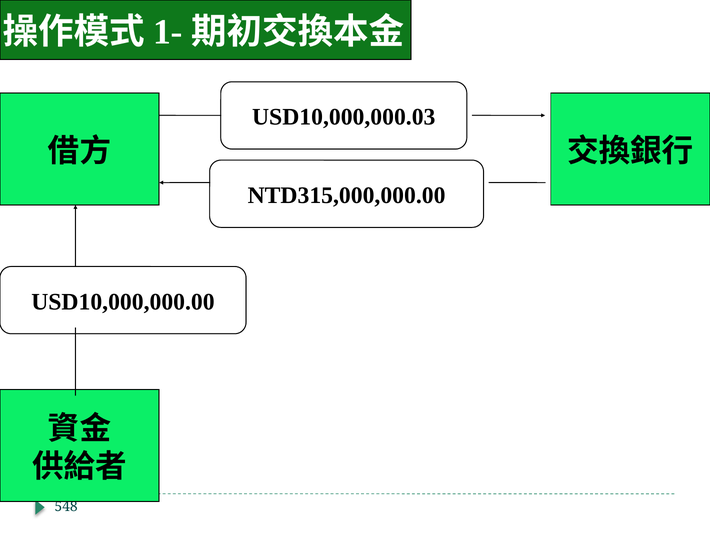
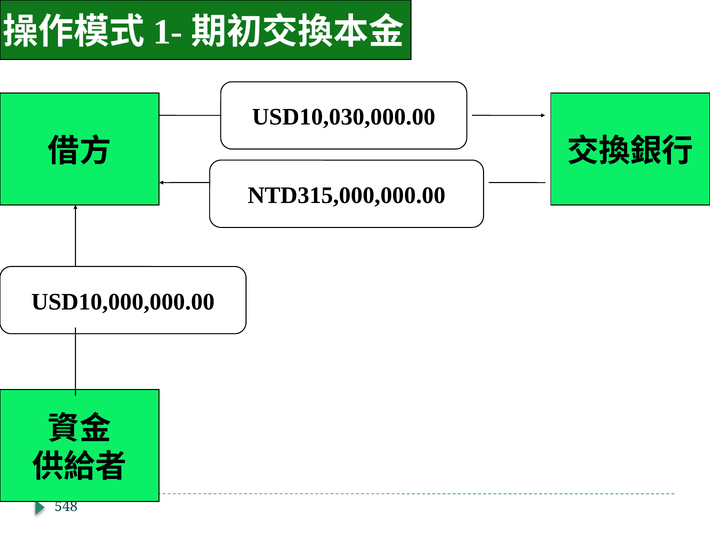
USD10,000,000.03: USD10,000,000.03 -> USD10,030,000.00
